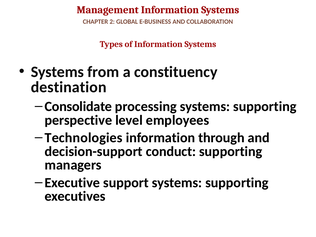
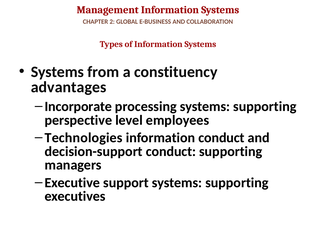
destination: destination -> advantages
Consolidate: Consolidate -> Incorporate
information through: through -> conduct
